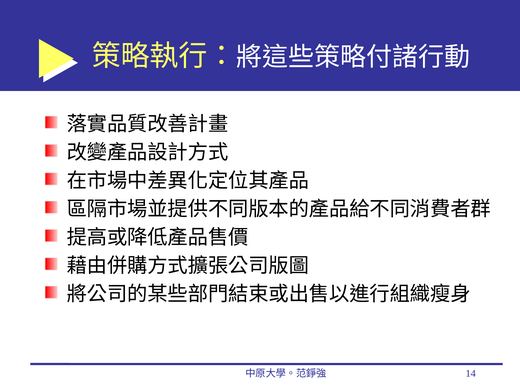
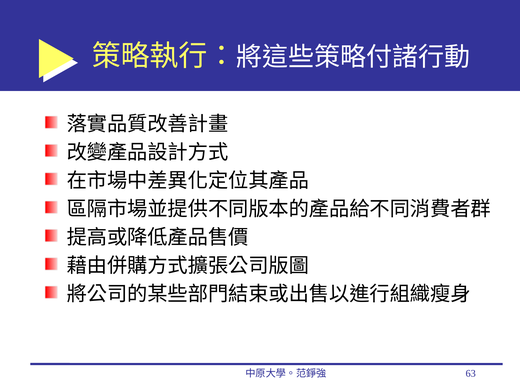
14: 14 -> 63
